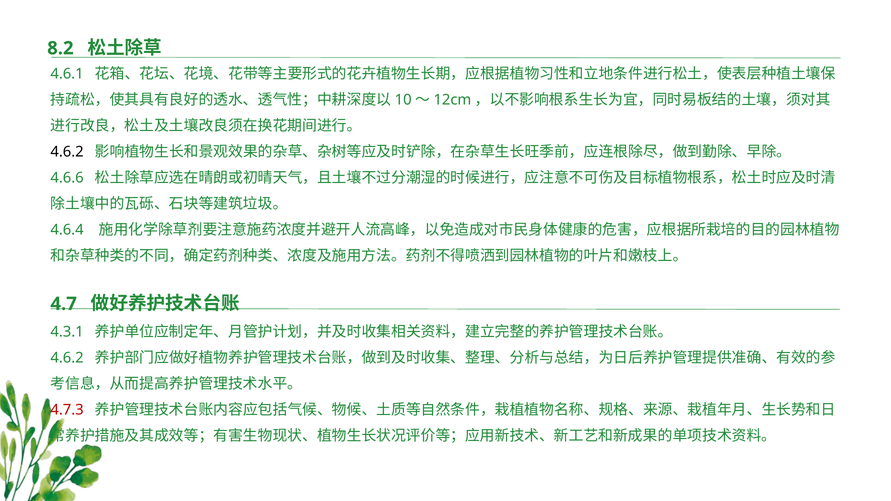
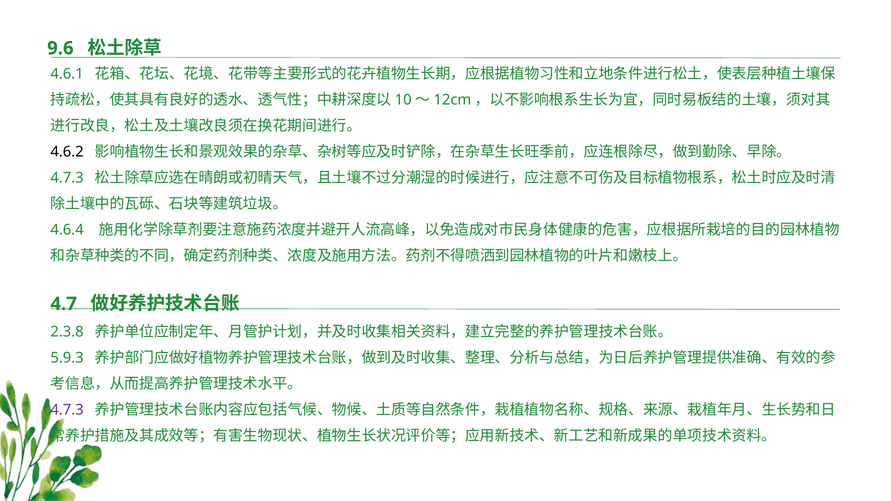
8.2: 8.2 -> 9.6
4.6.6 at (67, 178): 4.6.6 -> 4.7.3
4.3.1: 4.3.1 -> 2.3.8
4.6.2 at (67, 358): 4.6.2 -> 5.9.3
4.7.3 at (67, 410) colour: red -> purple
